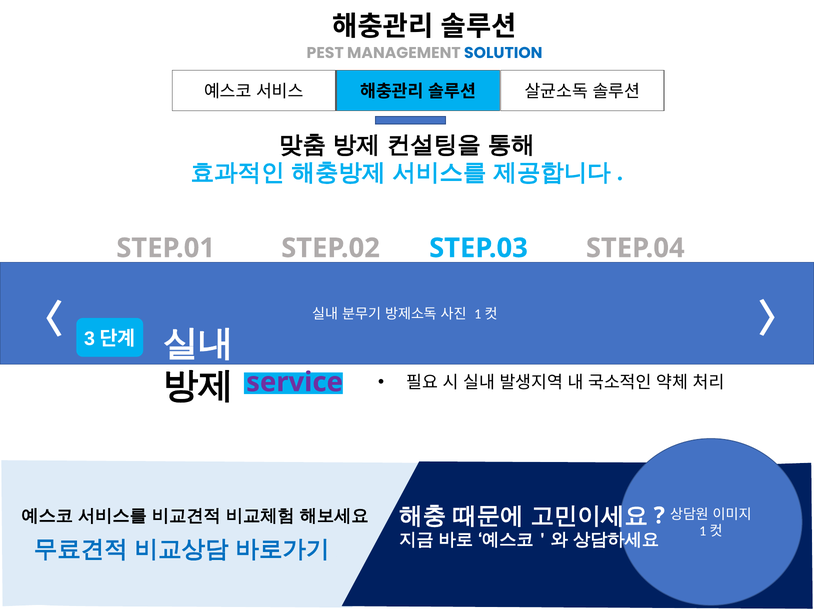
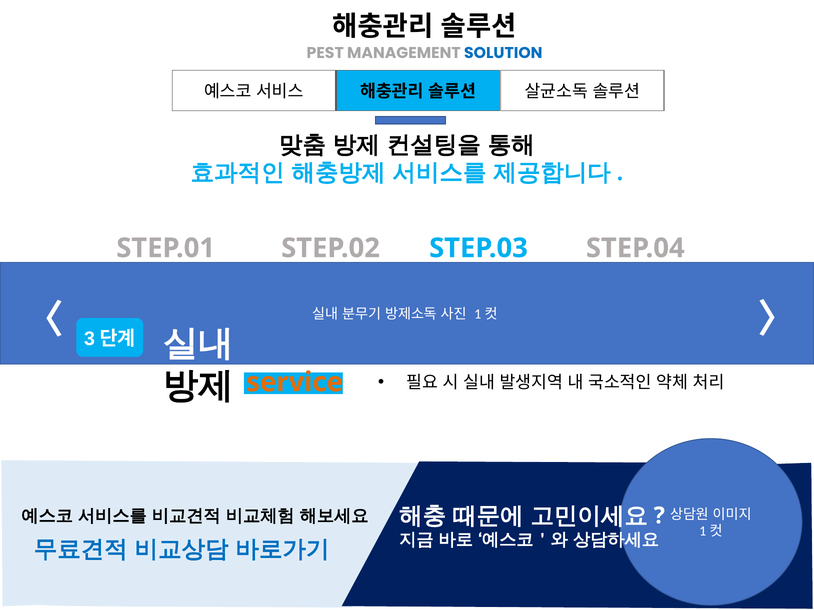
service colour: purple -> orange
